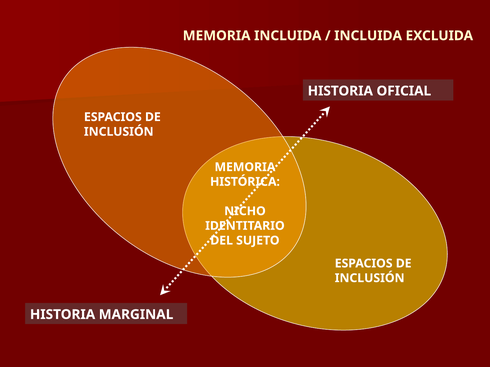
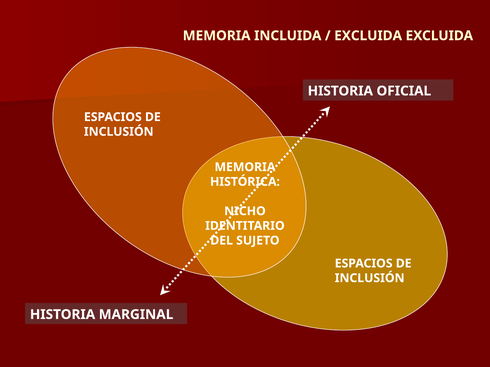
INCLUIDA at (368, 36): INCLUIDA -> EXCLUIDA
